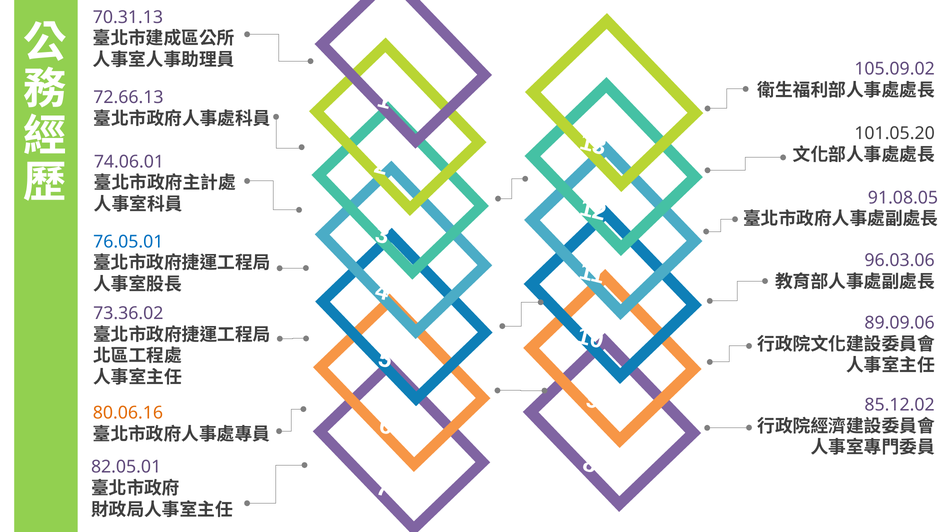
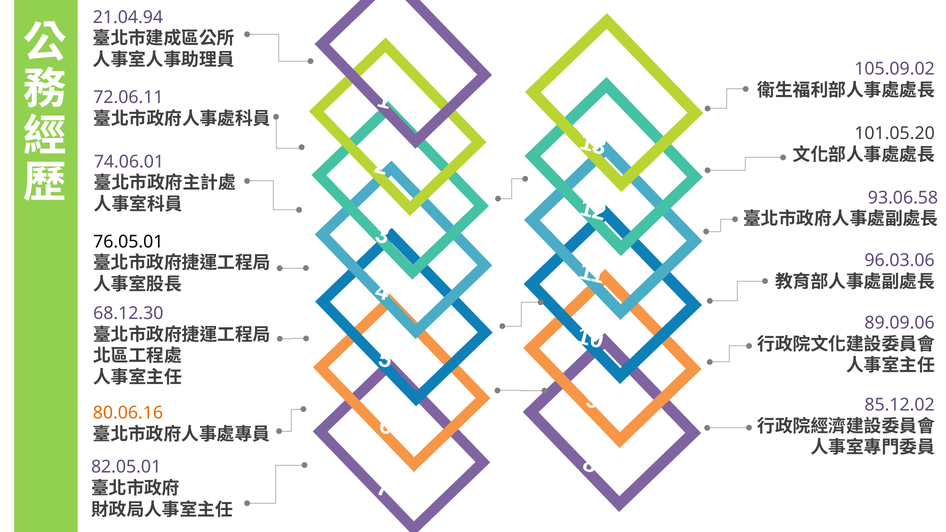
70.31.13: 70.31.13 -> 21.04.94
72.66.13: 72.66.13 -> 72.06.11
91.08.05: 91.08.05 -> 93.06.58
76.05.01 colour: blue -> black
73.36.02: 73.36.02 -> 68.12.30
